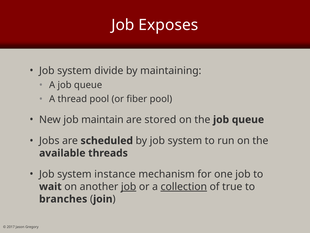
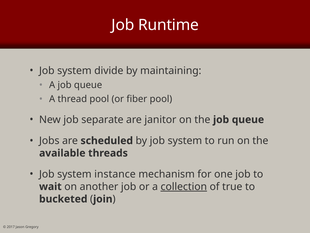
Exposes: Exposes -> Runtime
maintain: maintain -> separate
stored: stored -> janitor
job at (129, 186) underline: present -> none
branches: branches -> bucketed
